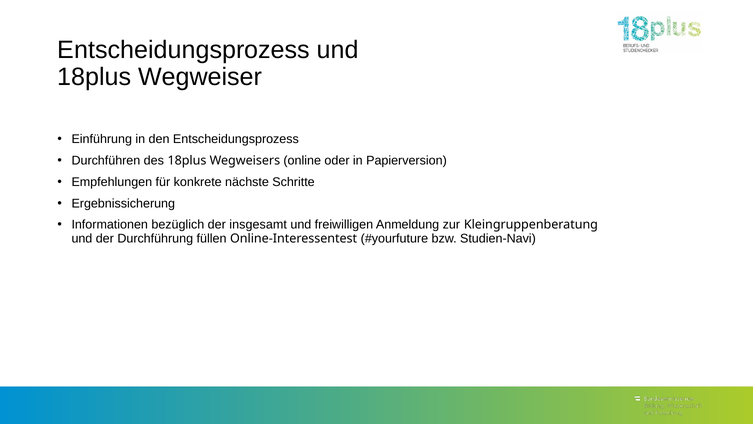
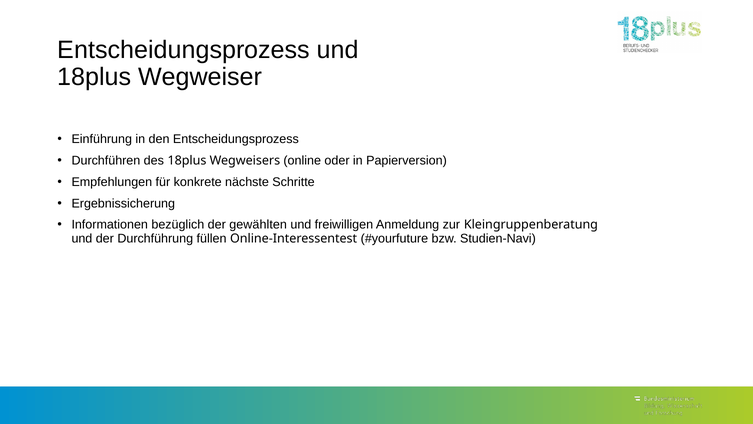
insgesamt: insgesamt -> gewählten
